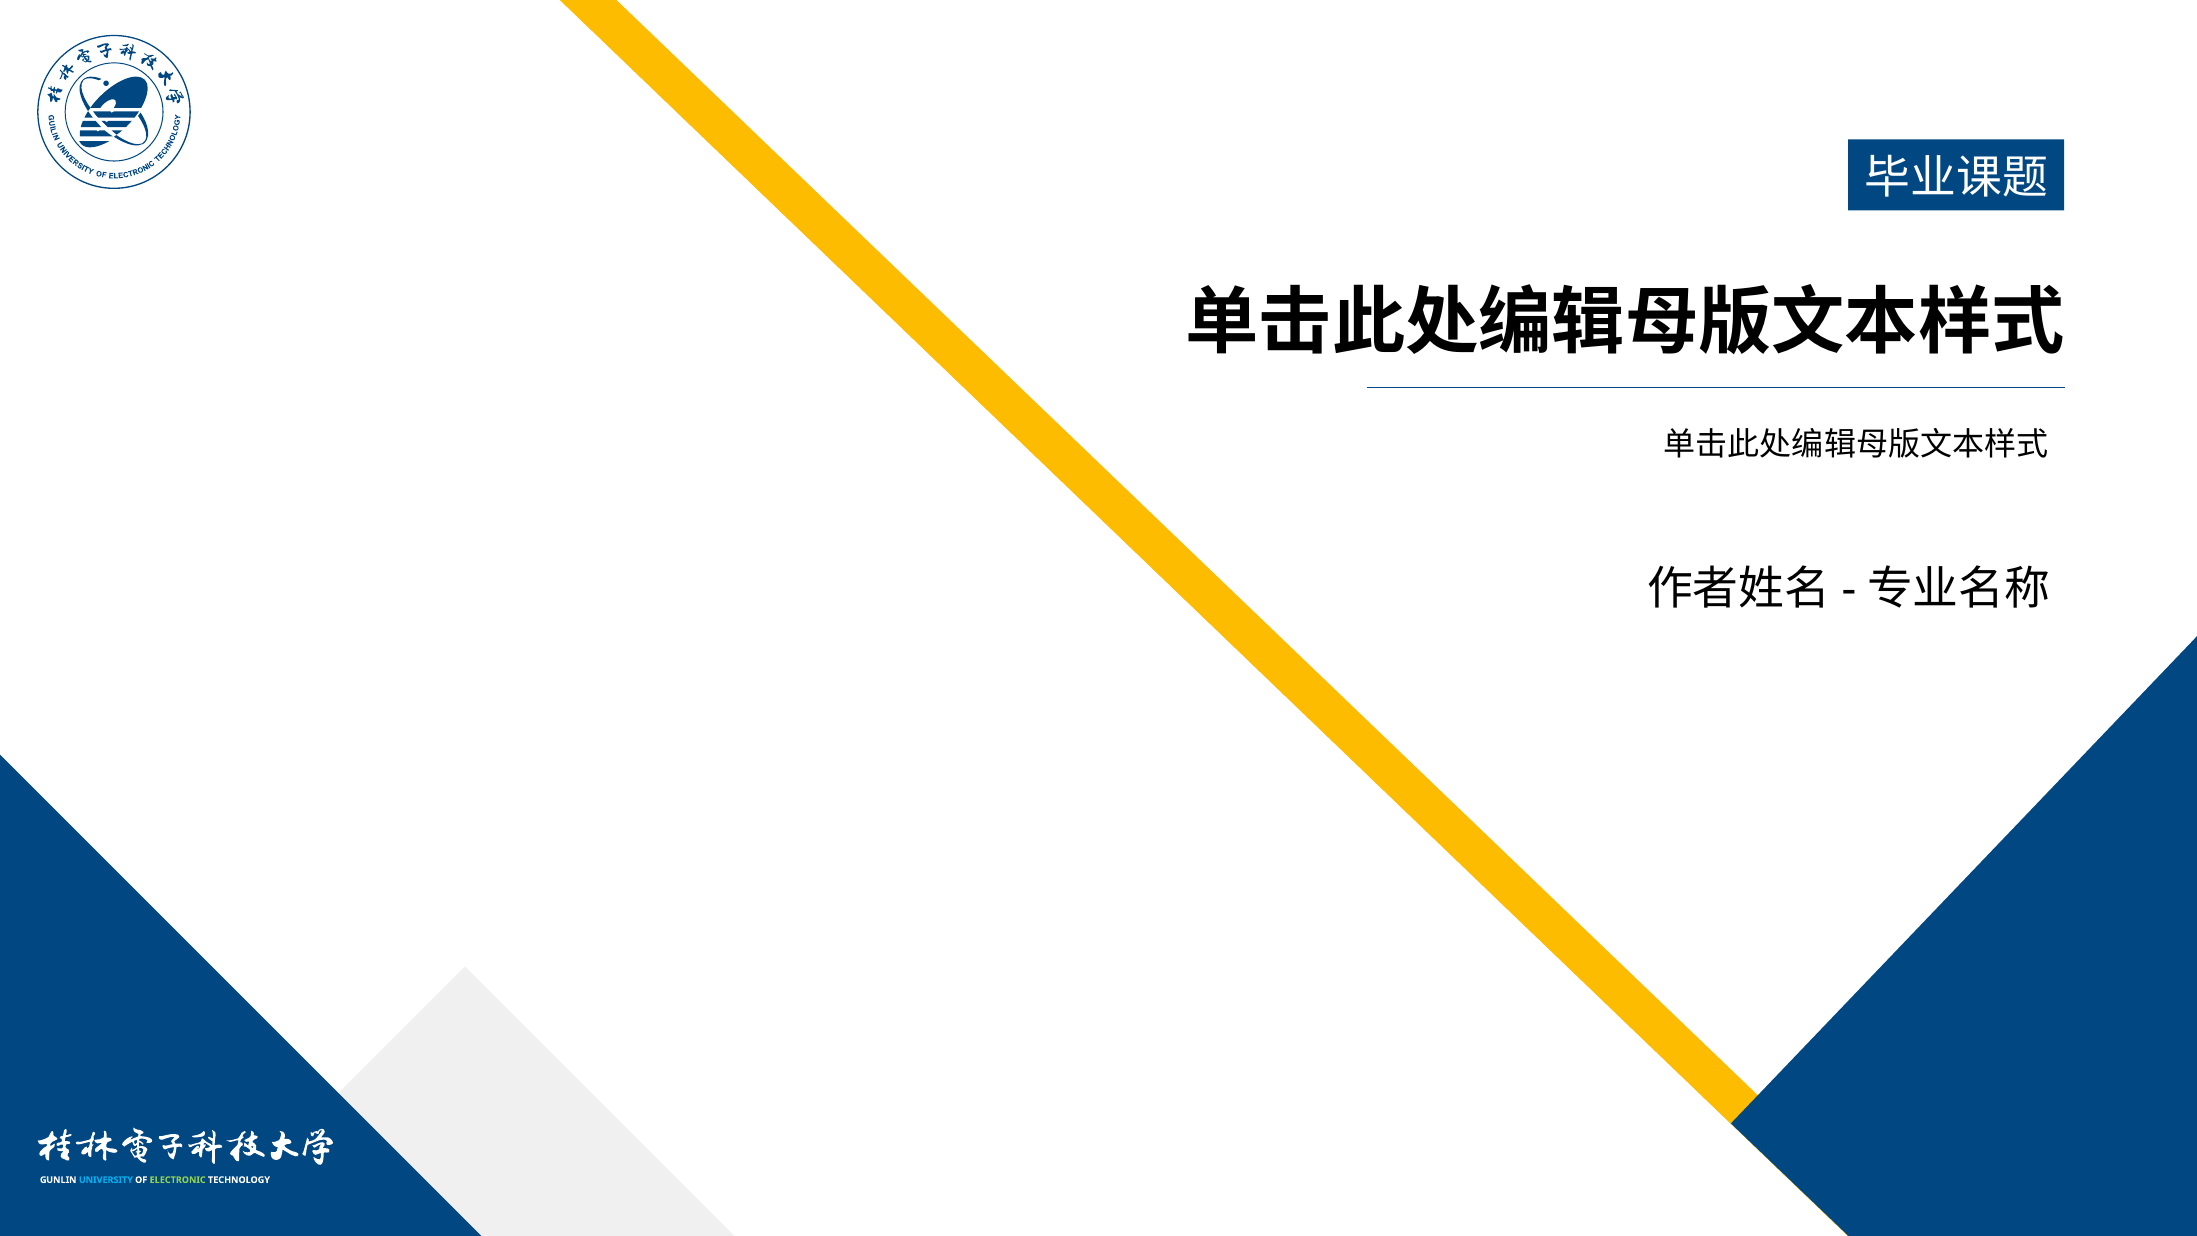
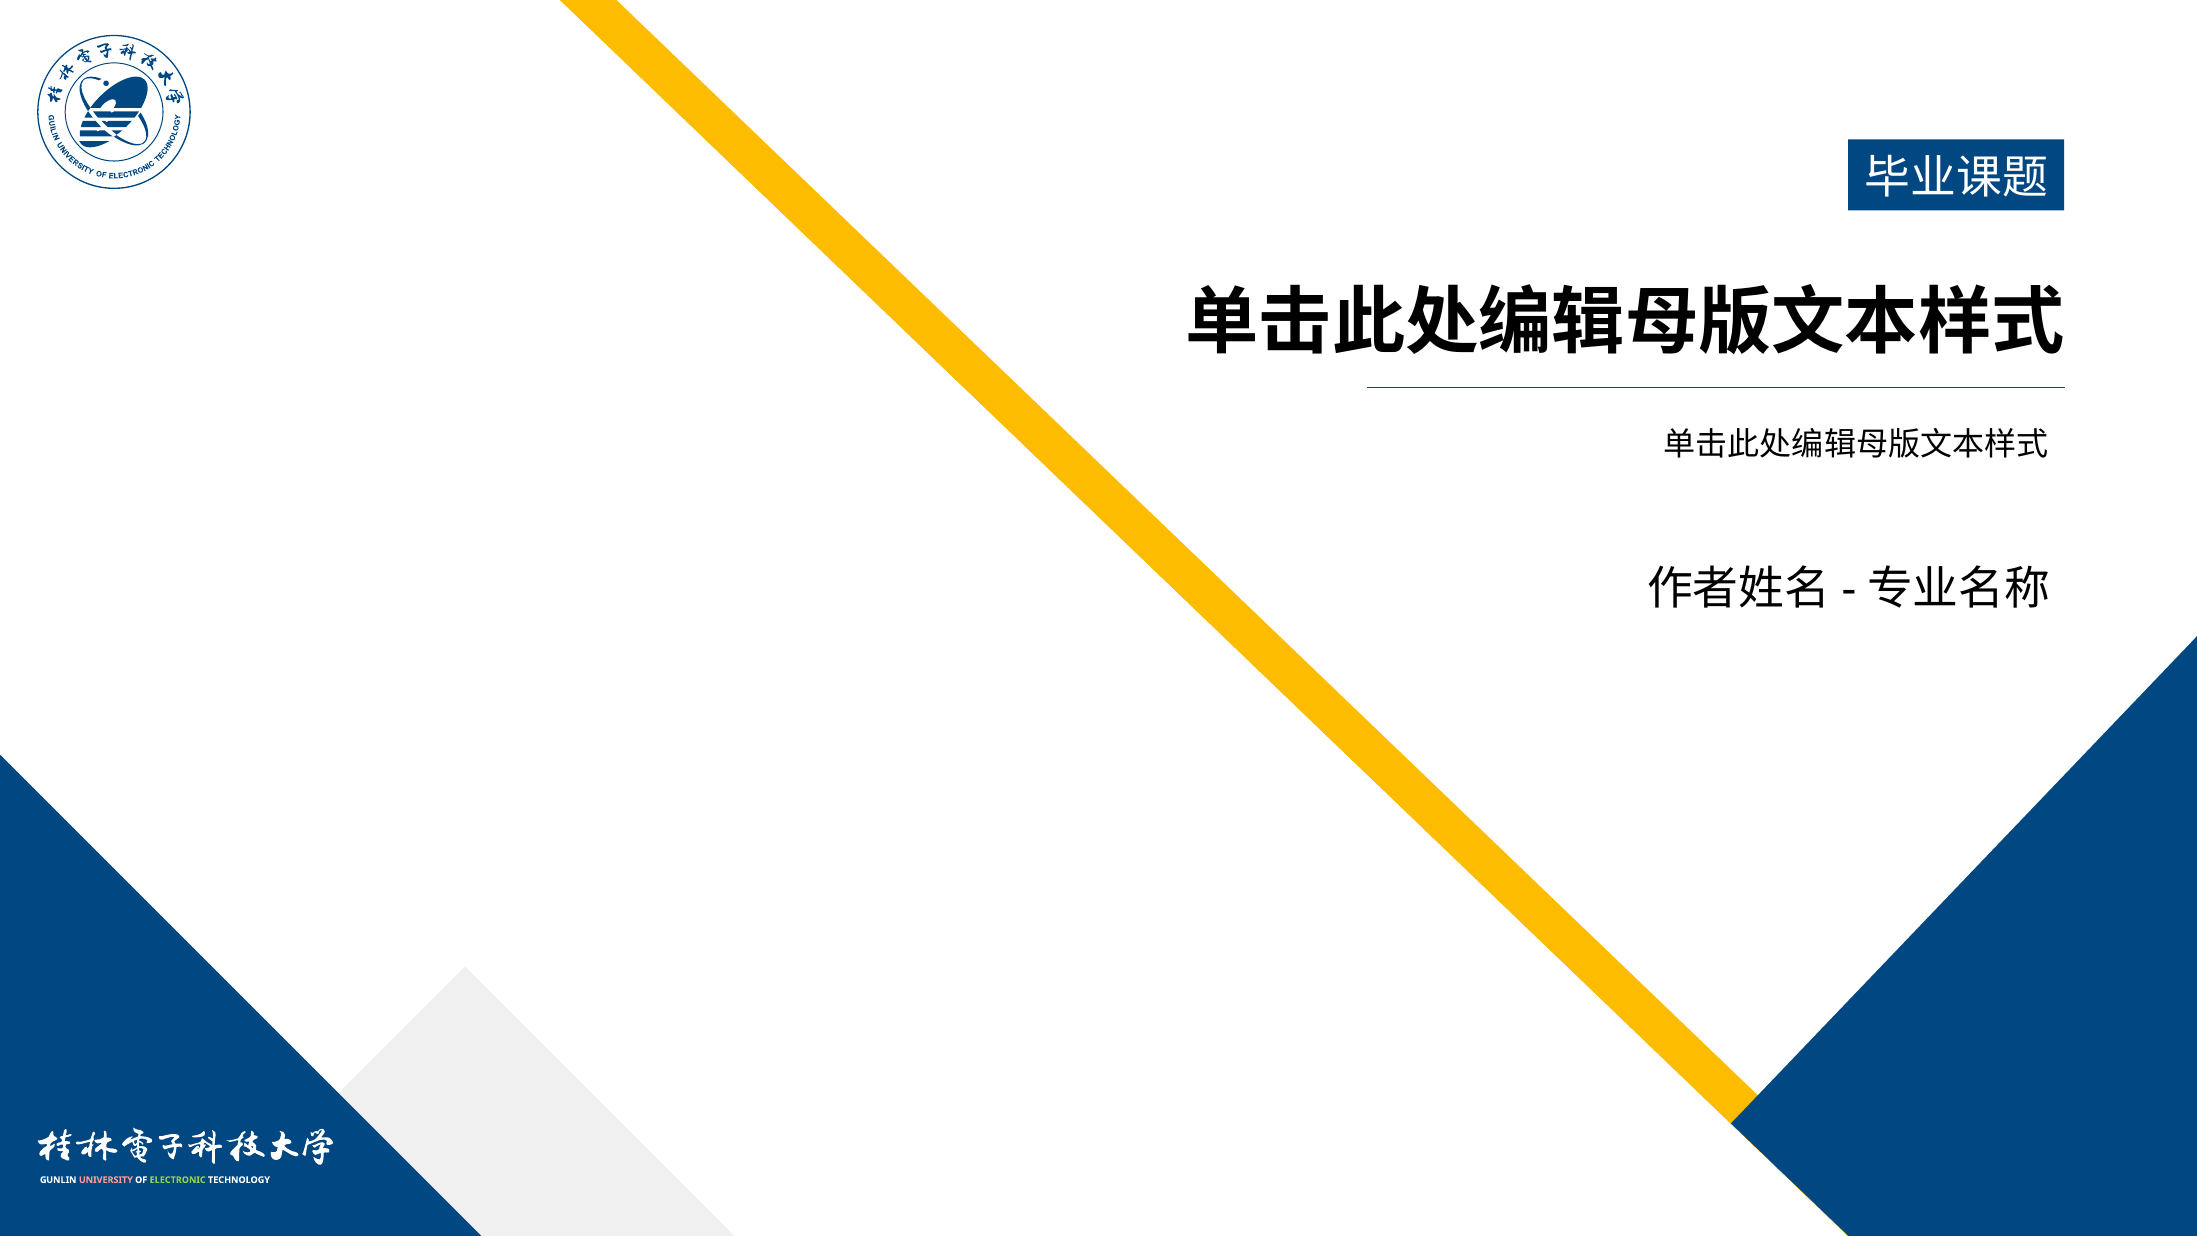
UNIVERSITY colour: light blue -> pink
